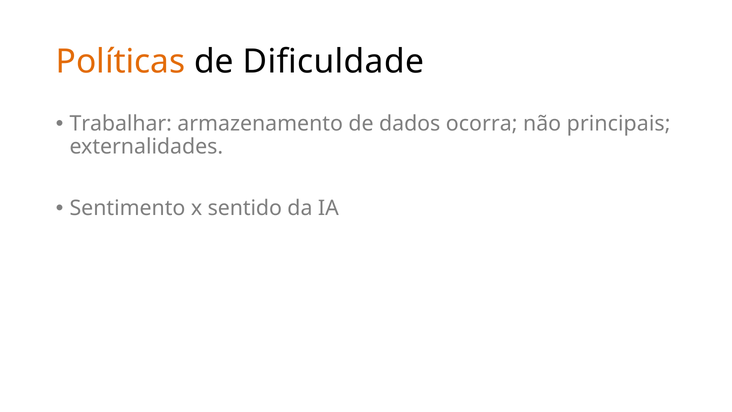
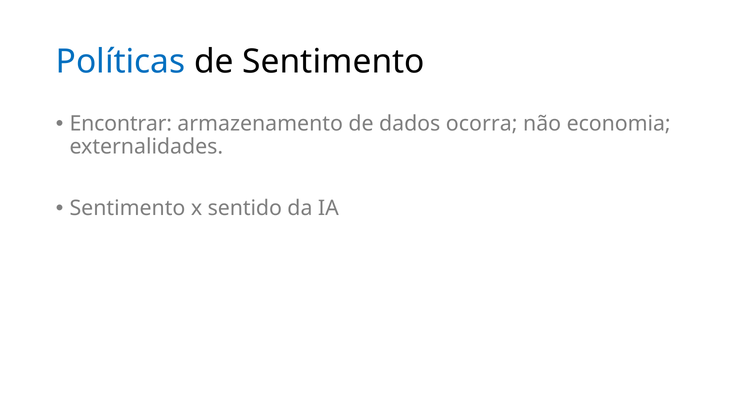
Políticas colour: orange -> blue
de Dificuldade: Dificuldade -> Sentimento
Trabalhar: Trabalhar -> Encontrar
principais: principais -> economia
